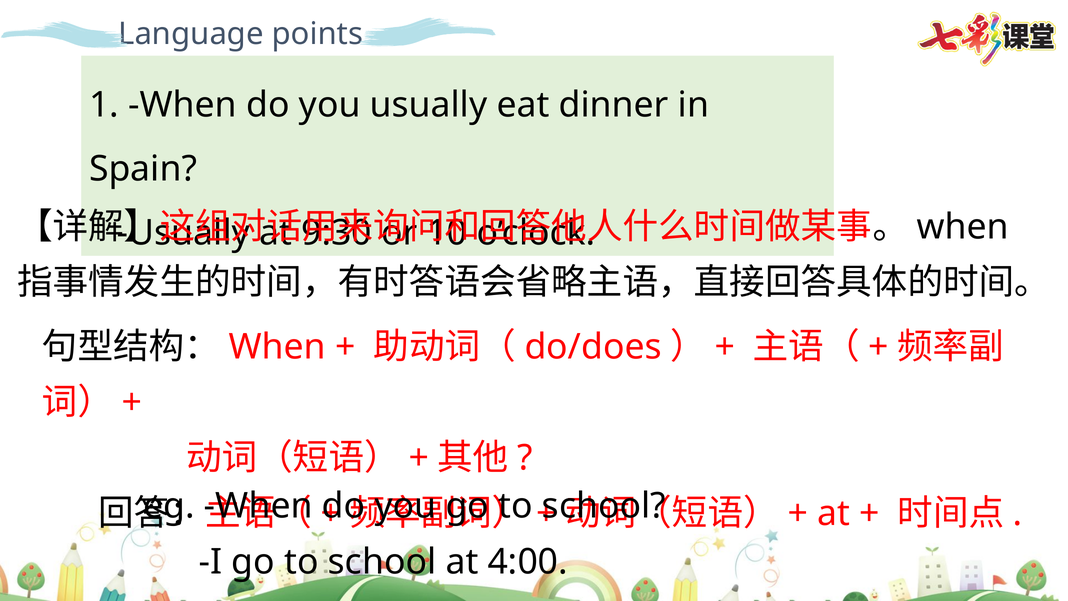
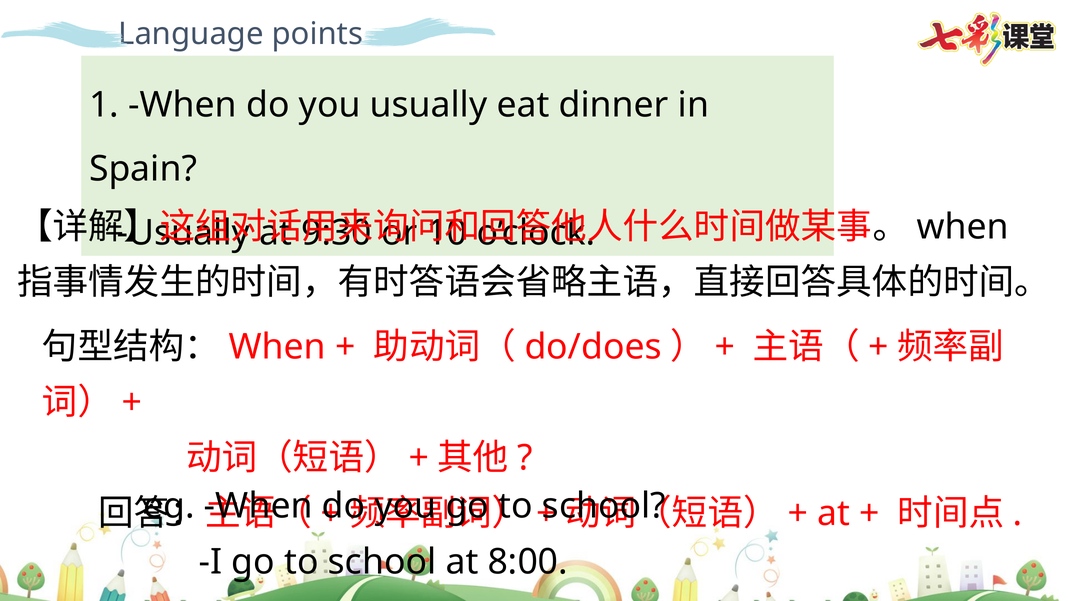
4:00: 4:00 -> 8:00
